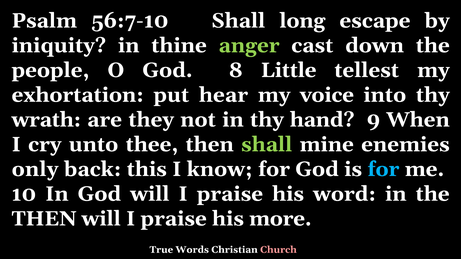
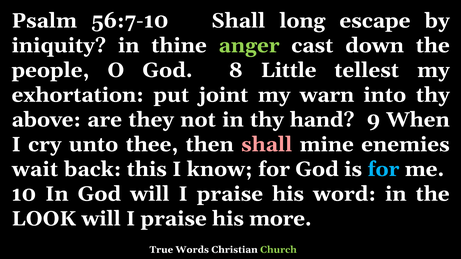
hear: hear -> joint
voice: voice -> warn
wrath: wrath -> above
shall at (267, 145) colour: light green -> pink
only: only -> wait
THEN at (44, 219): THEN -> LOOK
Church colour: pink -> light green
